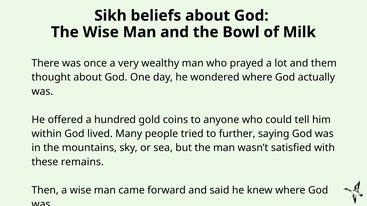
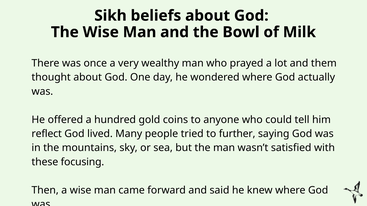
within: within -> reflect
remains: remains -> focusing
